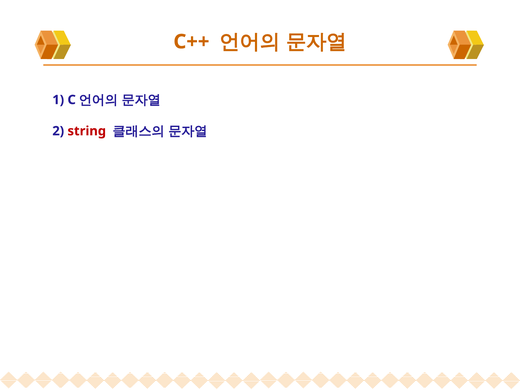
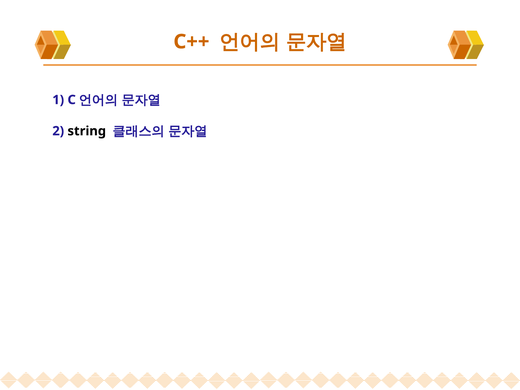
string colour: red -> black
